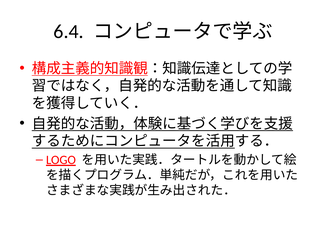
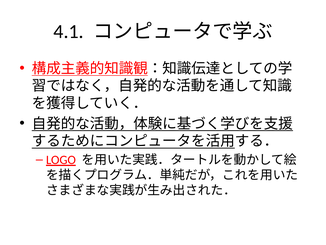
6.4: 6.4 -> 4.1
